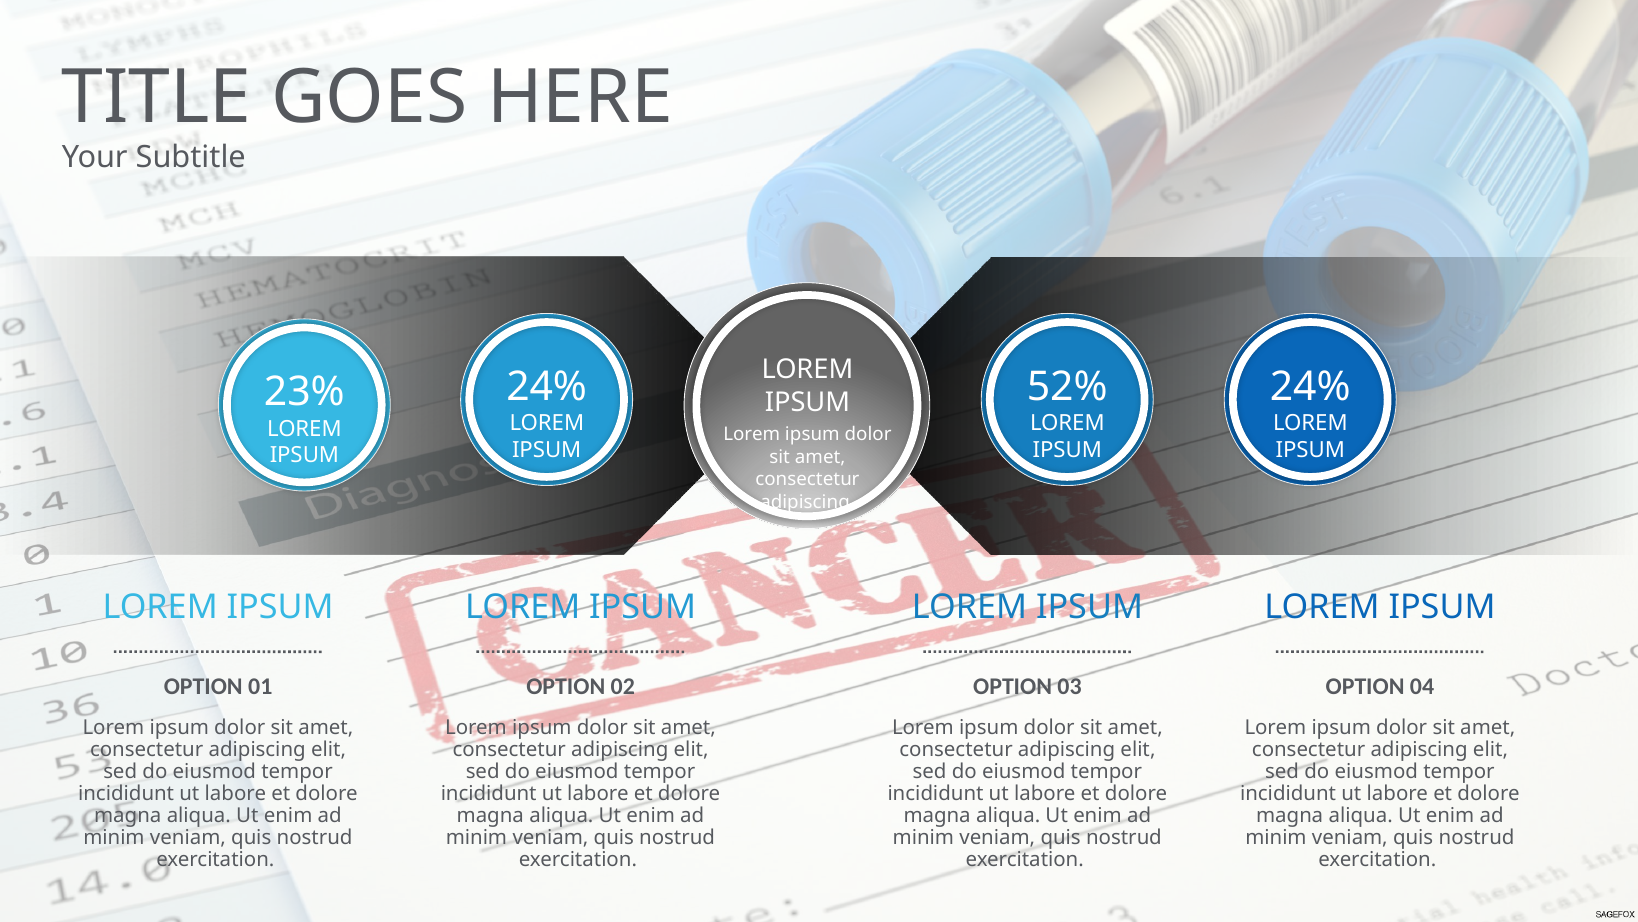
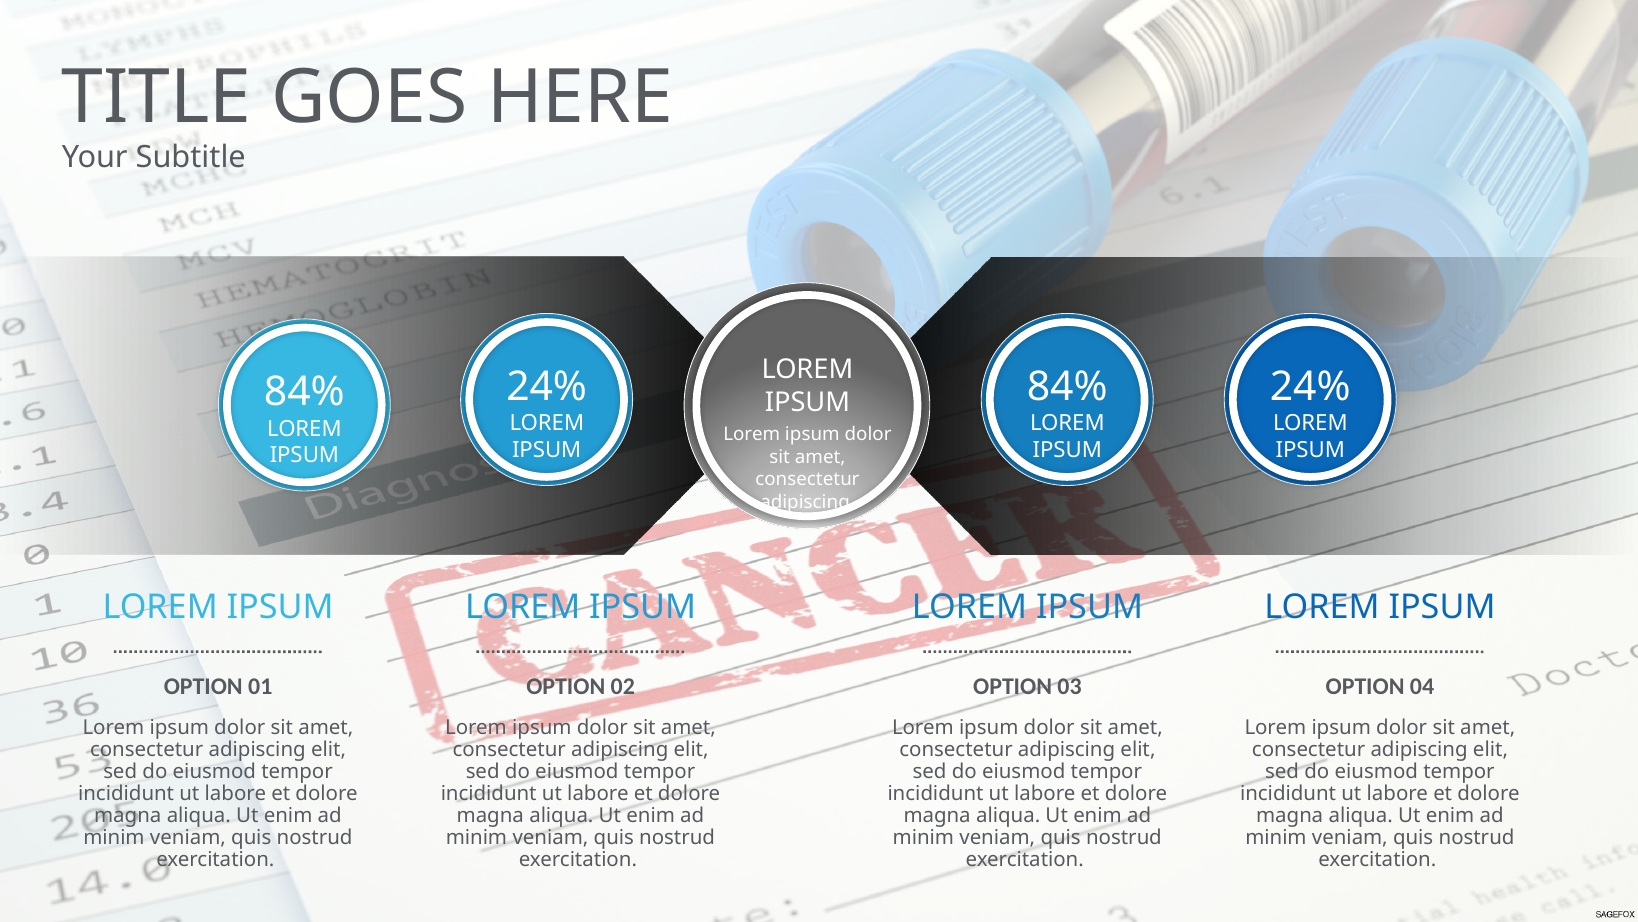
52% at (1067, 387): 52% -> 84%
23% at (304, 392): 23% -> 84%
